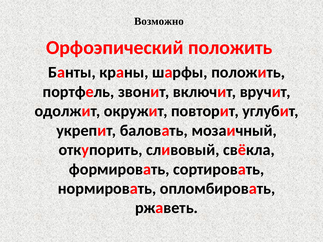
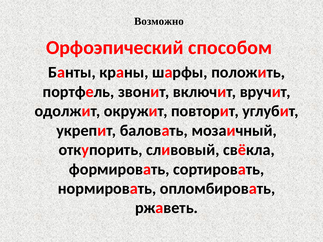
Орфоэпический положить: положить -> способом
